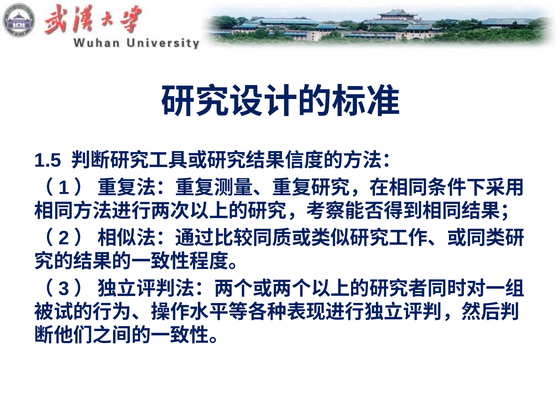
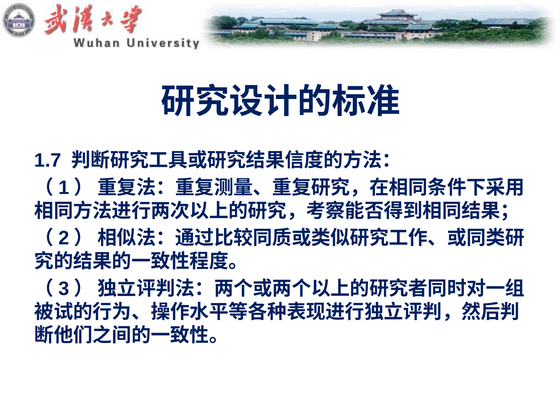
1.5: 1.5 -> 1.7
